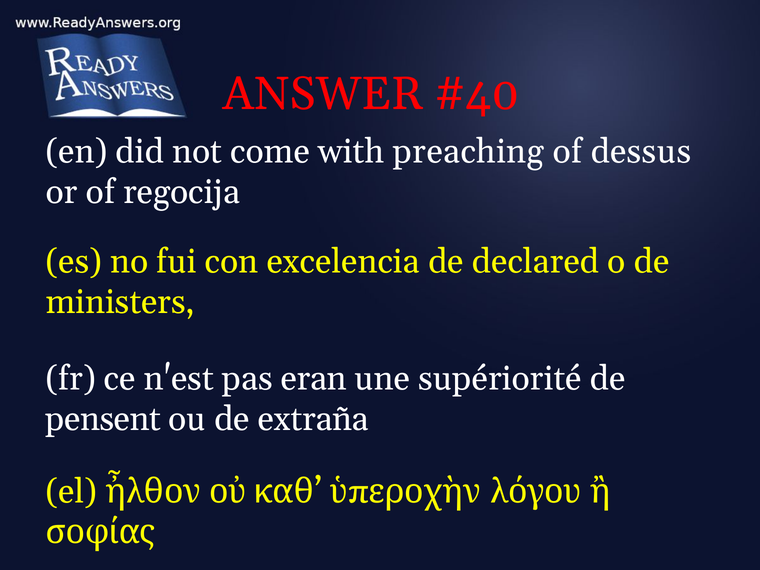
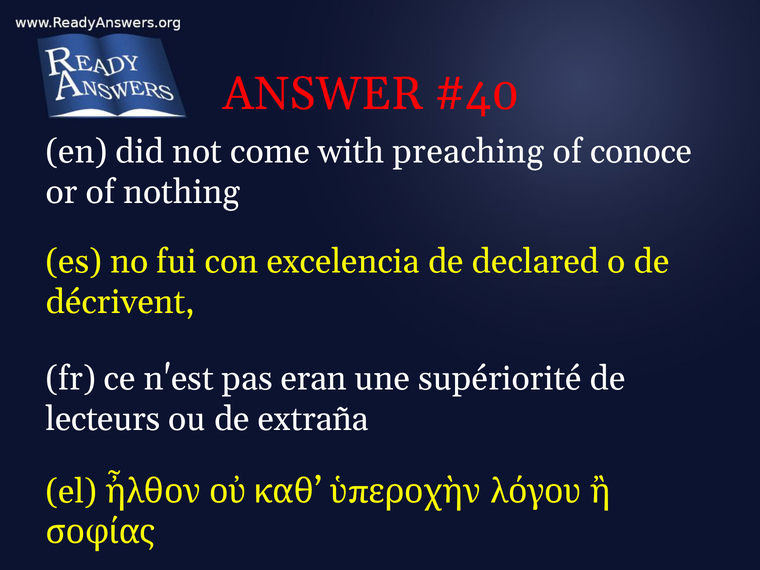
dessus: dessus -> conoce
regocija: regocija -> nothing
ministers: ministers -> décrivent
pensent: pensent -> lecteurs
